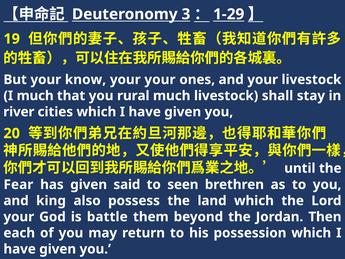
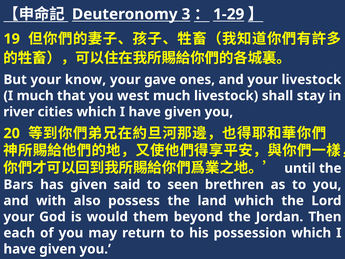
your your: your -> gave
rural: rural -> west
Fear: Fear -> Bars
king: king -> with
battle: battle -> would
